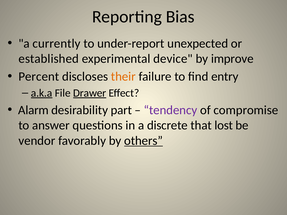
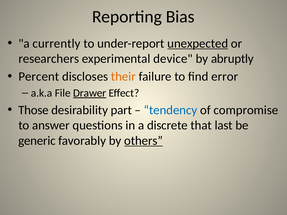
unexpected underline: none -> present
established: established -> researchers
improve: improve -> abruptly
entry: entry -> error
a.k.a underline: present -> none
Alarm: Alarm -> Those
tendency colour: purple -> blue
lost: lost -> last
vendor: vendor -> generic
